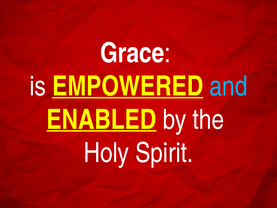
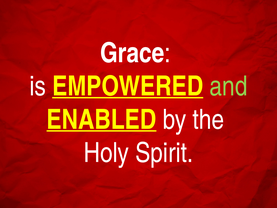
and colour: light blue -> light green
